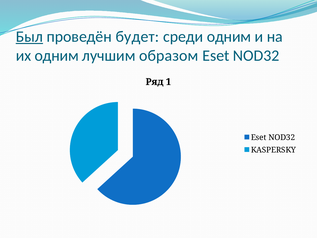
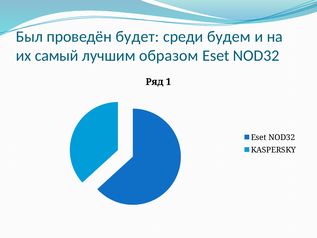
Был underline: present -> none
среди одним: одним -> будем
их одним: одним -> самый
